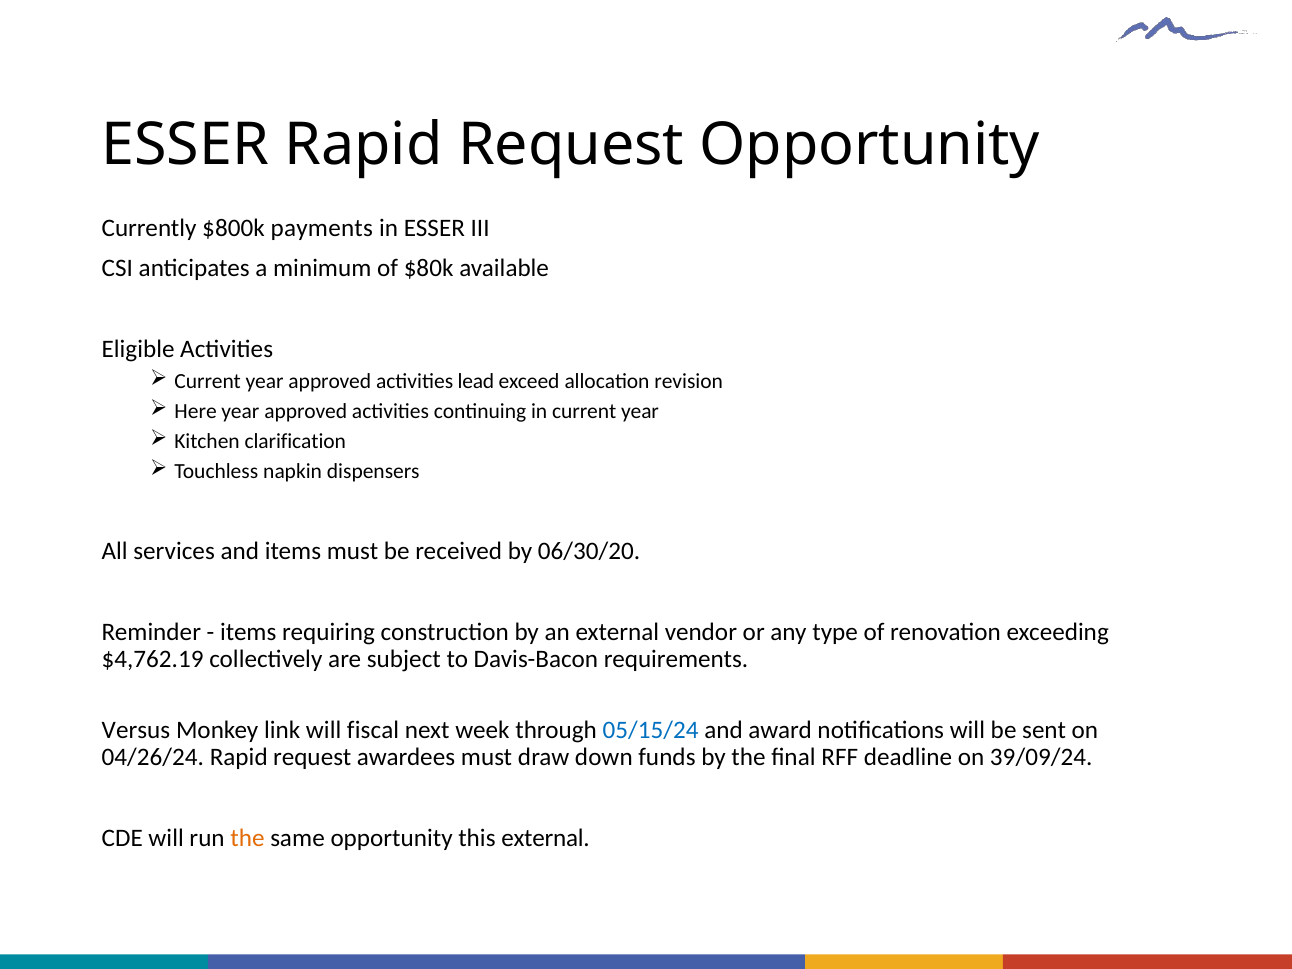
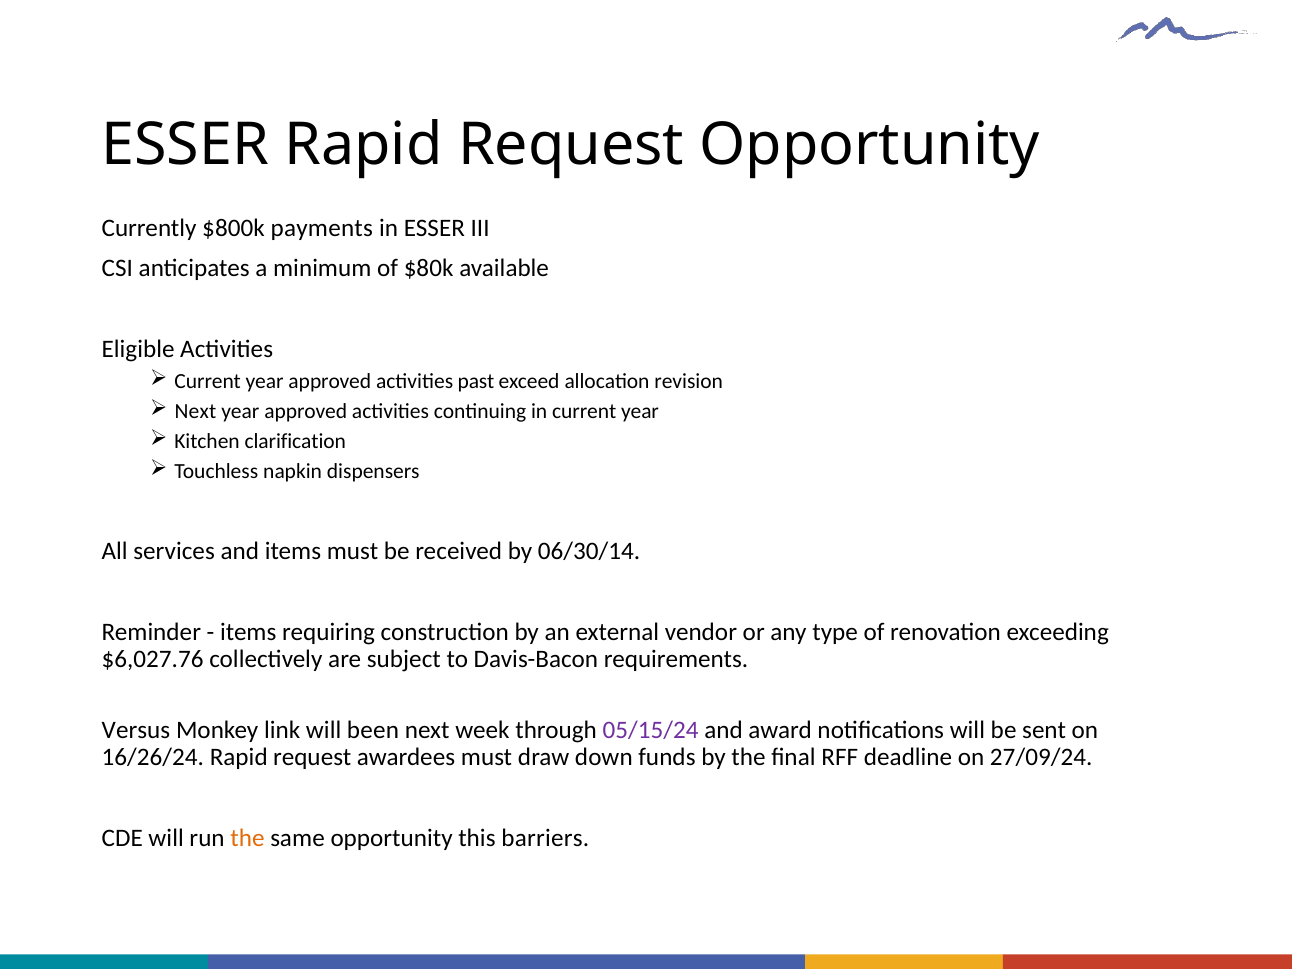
lead: lead -> past
Here at (196, 412): Here -> Next
06/30/20: 06/30/20 -> 06/30/14
$4,762.19: $4,762.19 -> $6,027.76
fiscal: fiscal -> been
05/15/24 colour: blue -> purple
04/26/24: 04/26/24 -> 16/26/24
39/09/24: 39/09/24 -> 27/09/24
this external: external -> barriers
